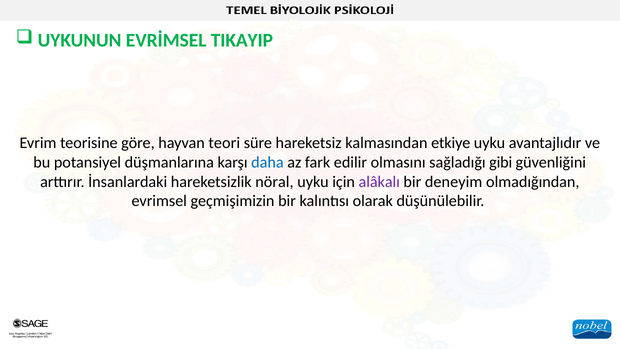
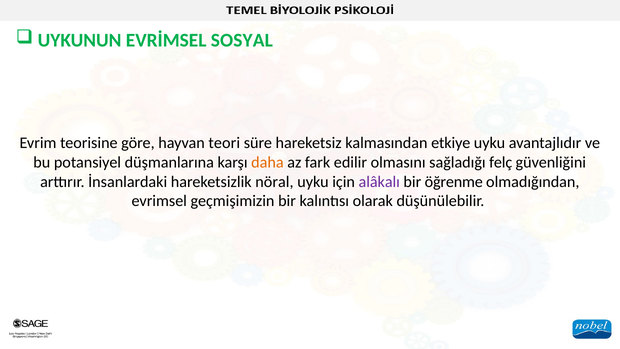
TIKAYIP: TIKAYIP -> SOSYAL
daha colour: blue -> orange
gibi: gibi -> felç
deneyim: deneyim -> öğrenme
